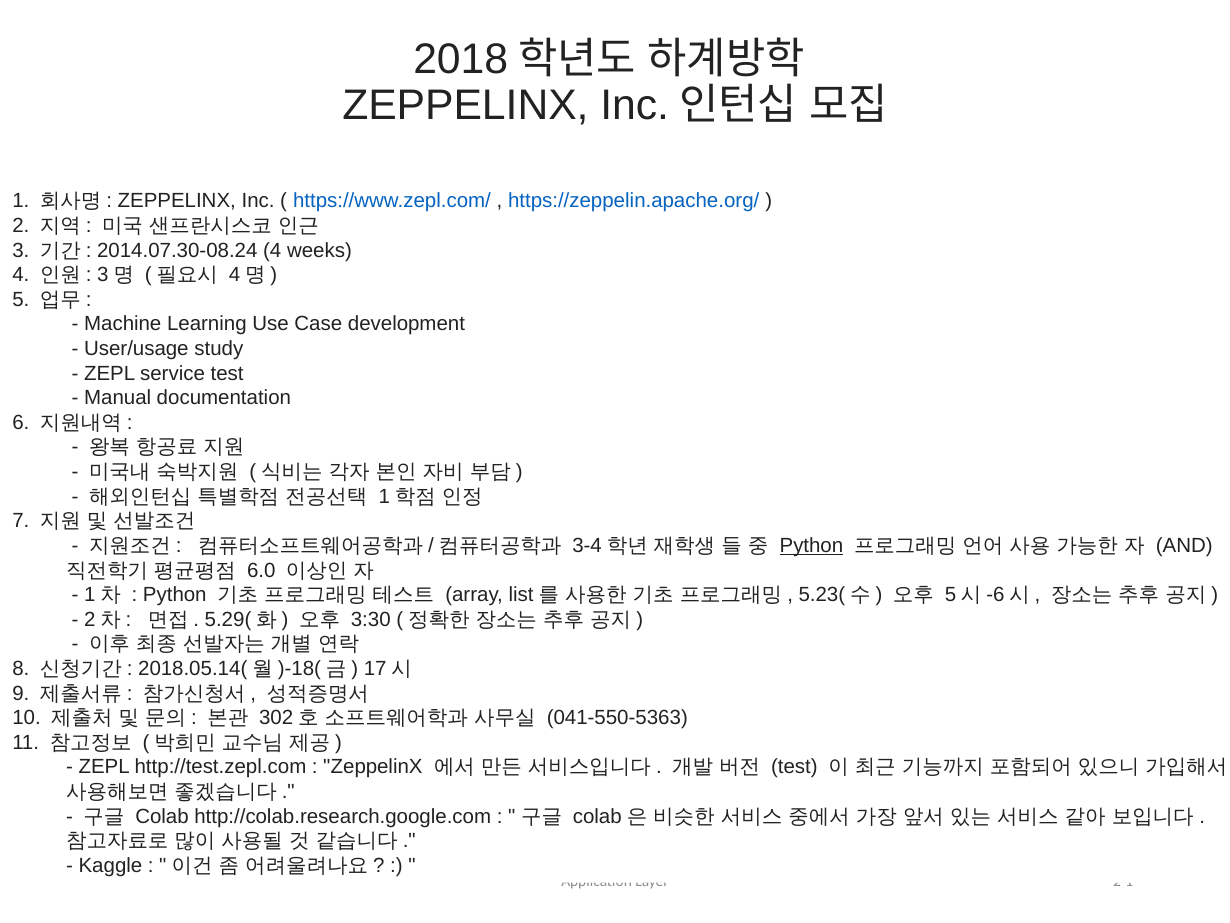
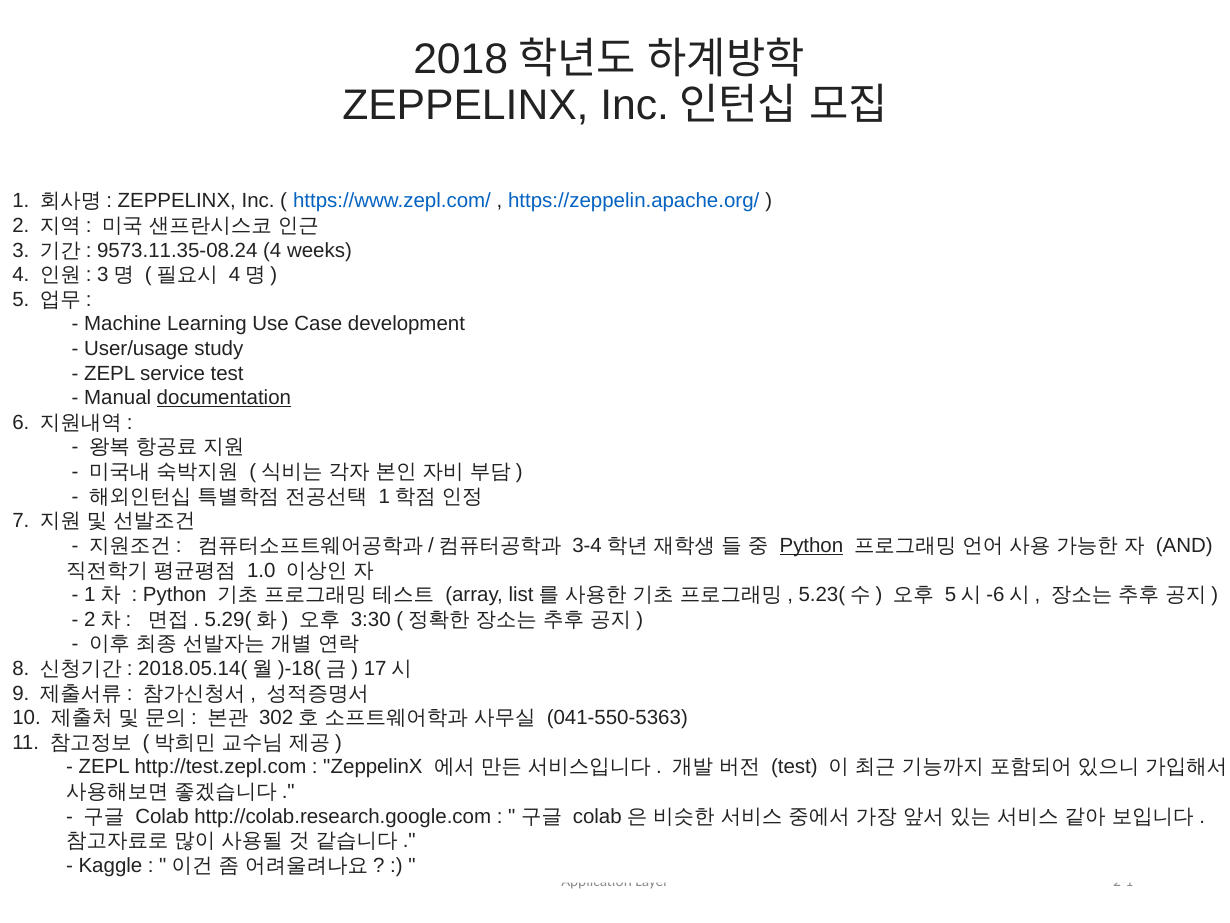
2014.07.30-08.24: 2014.07.30-08.24 -> 9573.11.35-08.24
documentation underline: none -> present
6.0: 6.0 -> 1.0
